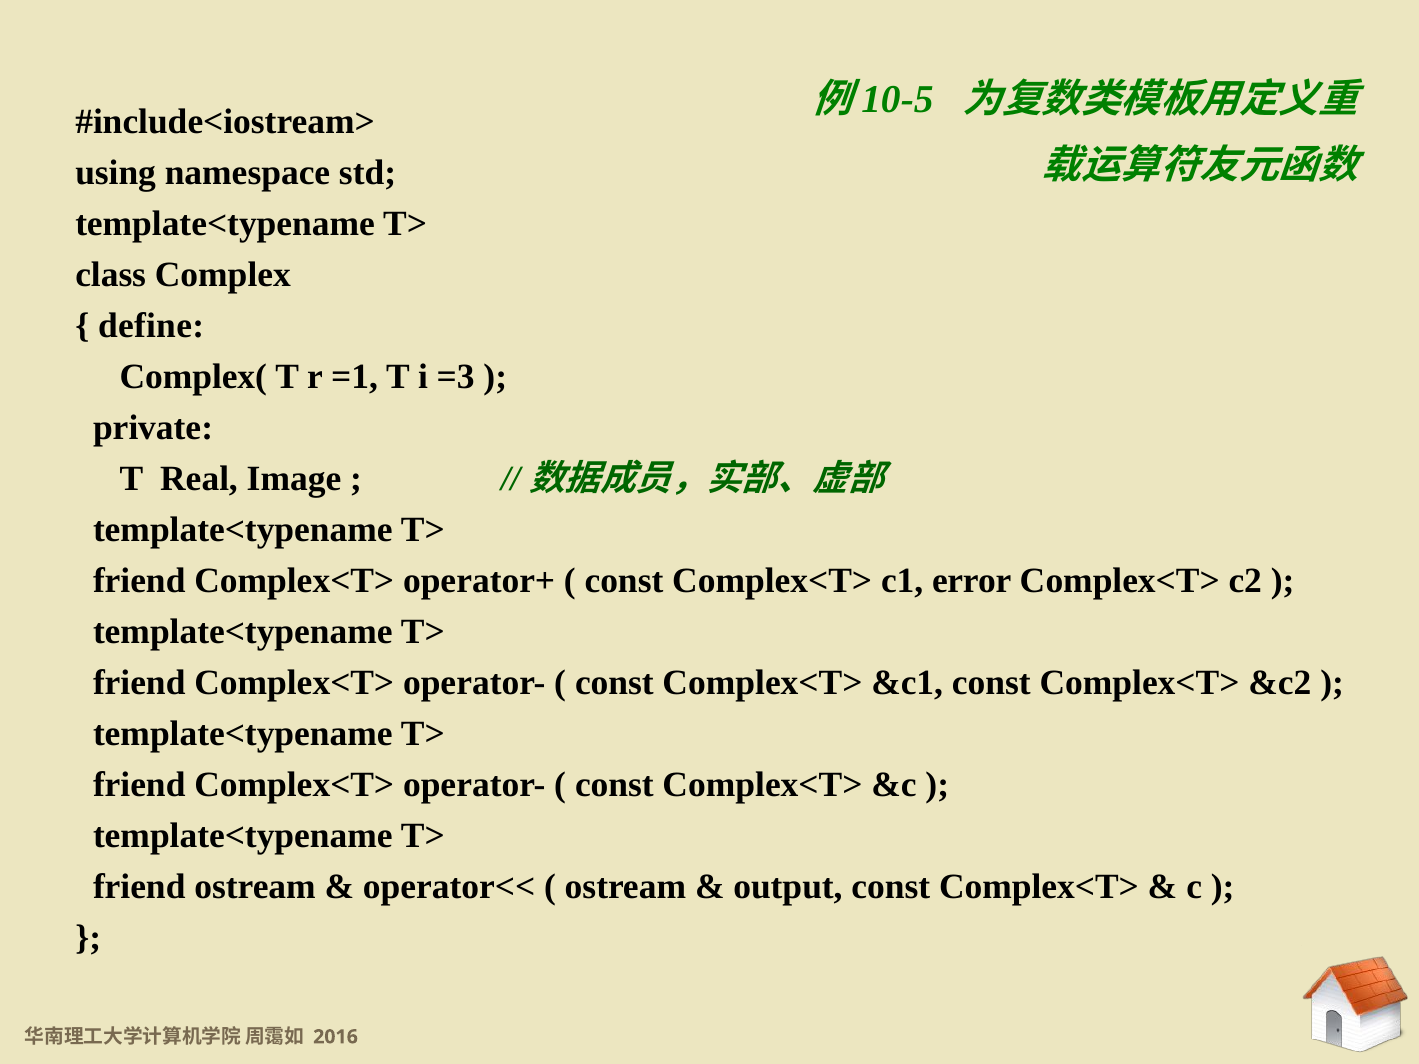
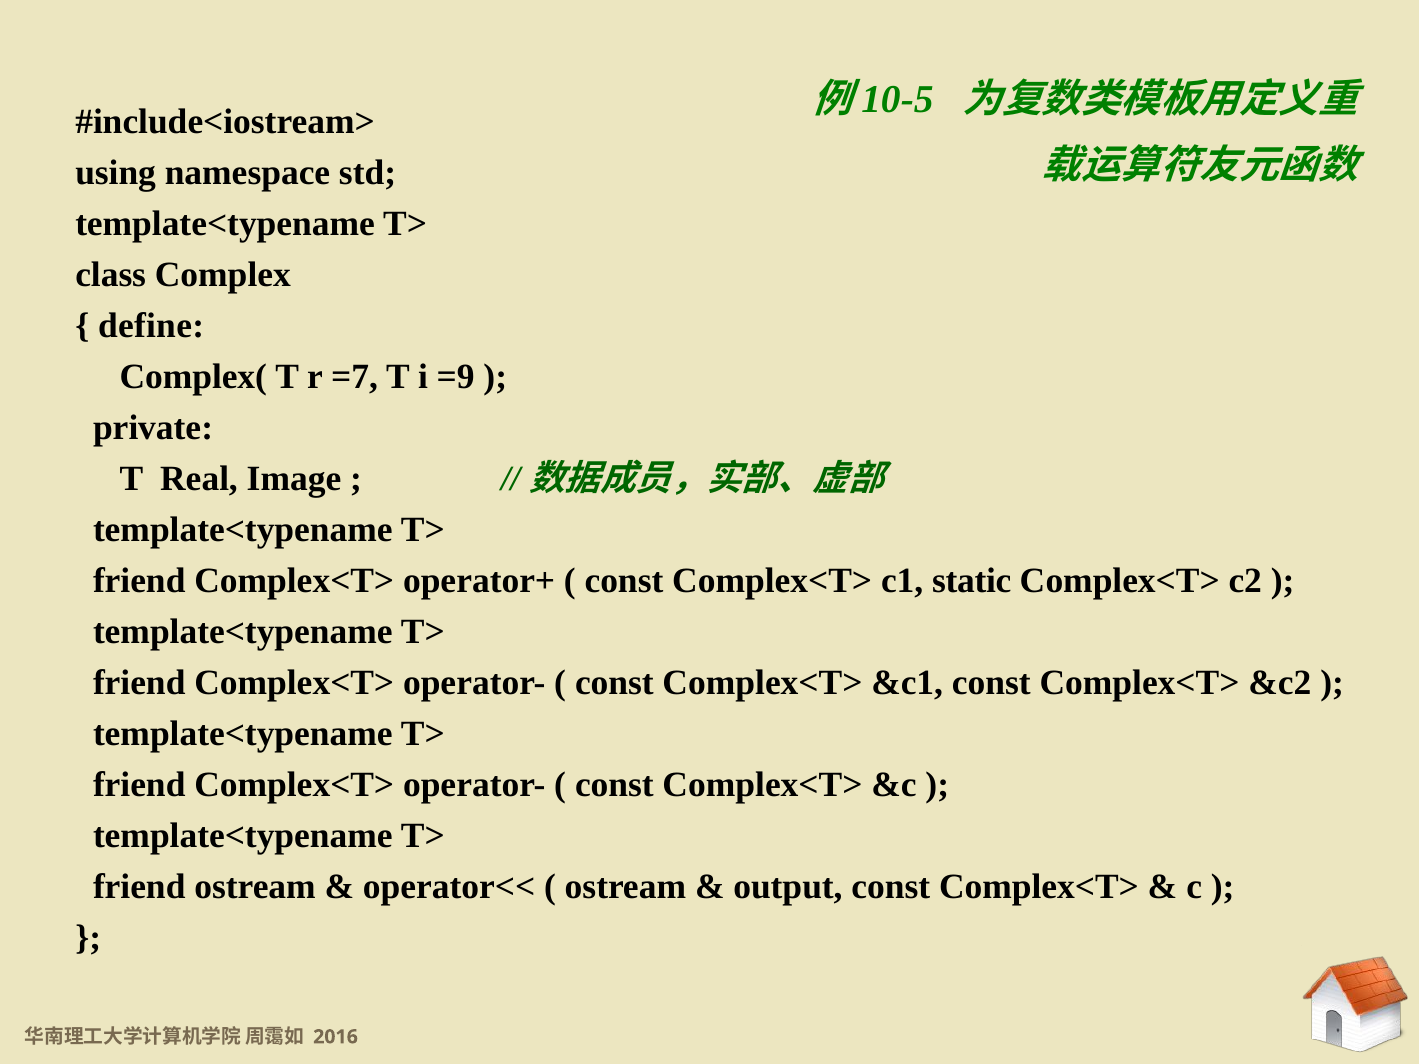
=1: =1 -> =7
=3: =3 -> =9
error: error -> static
